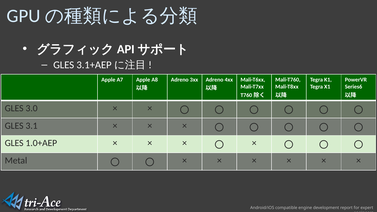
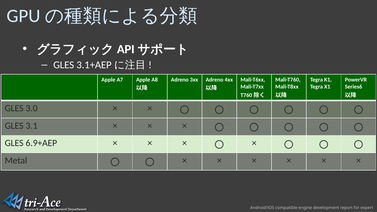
1.0+AEP: 1.0+AEP -> 6.9+AEP
